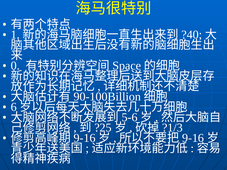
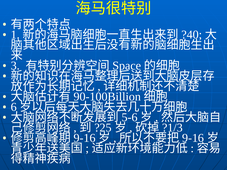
0: 0 -> 3
